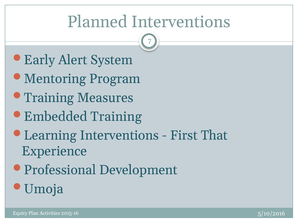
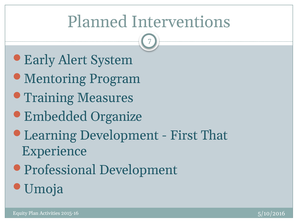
Embedded Training: Training -> Organize
Learning Interventions: Interventions -> Development
